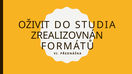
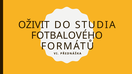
ZREALIZOVNÁN: ZREALIZOVNÁN -> FOTBALOVÉHO
